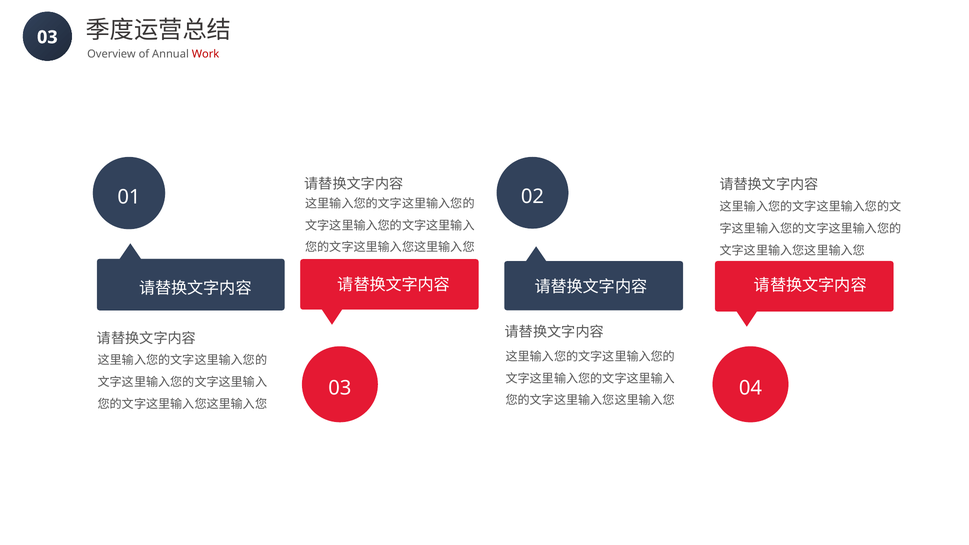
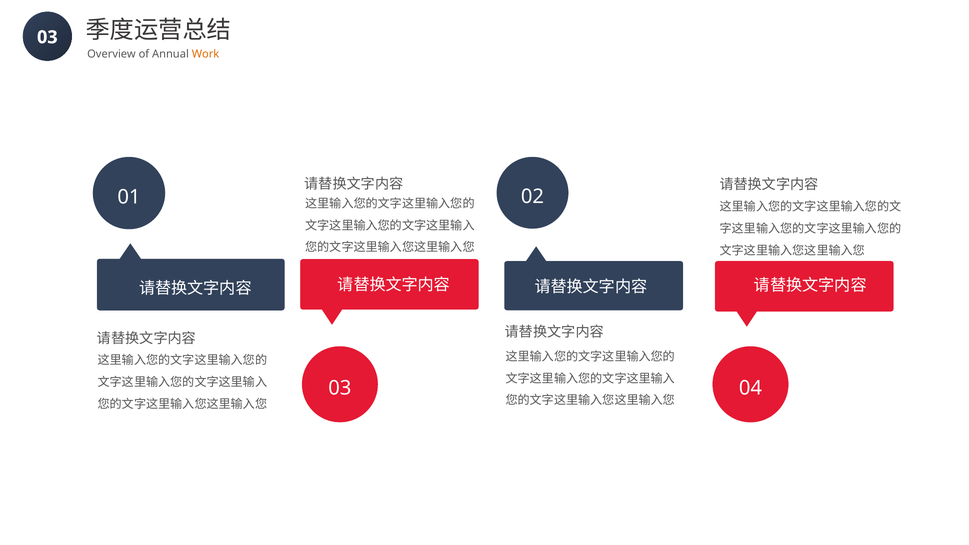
Work colour: red -> orange
